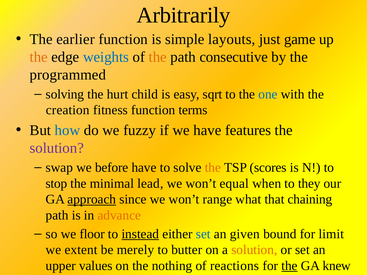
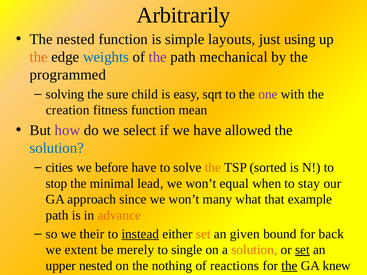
The earlier: earlier -> nested
game: game -> using
the at (158, 57) colour: orange -> purple
consecutive: consecutive -> mechanical
hurt: hurt -> sure
one colour: blue -> purple
terms: terms -> mean
how colour: blue -> purple
fuzzy: fuzzy -> select
features: features -> allowed
solution at (57, 148) colour: purple -> blue
swap: swap -> cities
scores: scores -> sorted
they: they -> stay
approach underline: present -> none
range: range -> many
chaining: chaining -> example
floor: floor -> their
set at (203, 234) colour: blue -> orange
limit: limit -> back
butter: butter -> single
set at (302, 250) underline: none -> present
upper values: values -> nested
